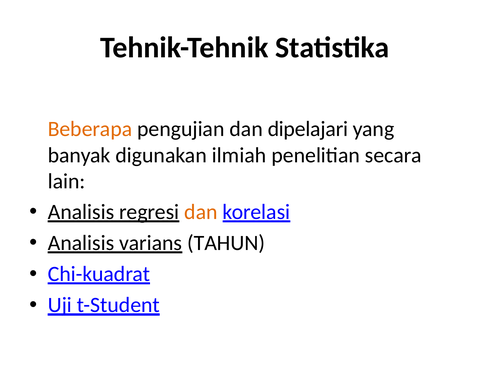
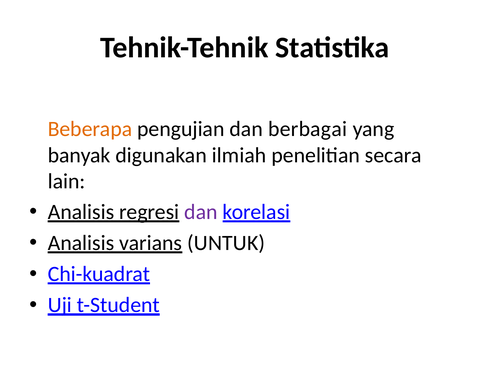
dipelajari: dipelajari -> berbagai
dan at (201, 212) colour: orange -> purple
TAHUN: TAHUN -> UNTUK
